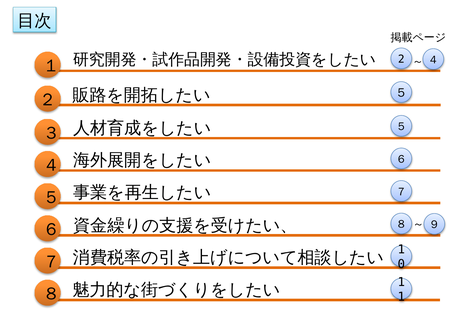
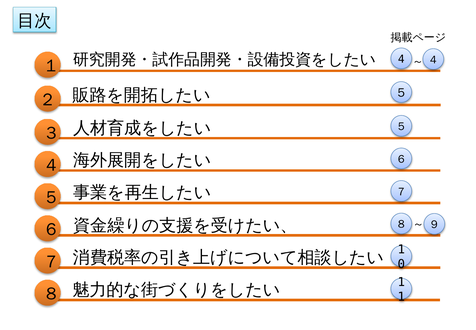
2: 2 -> 4
